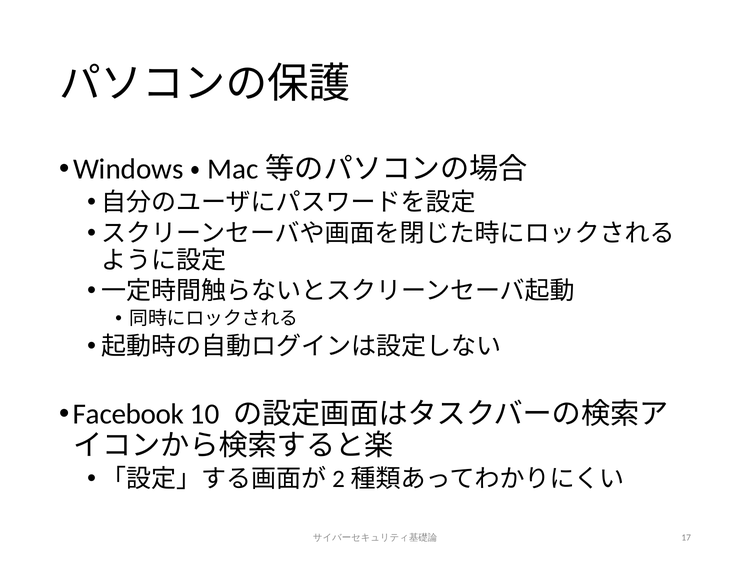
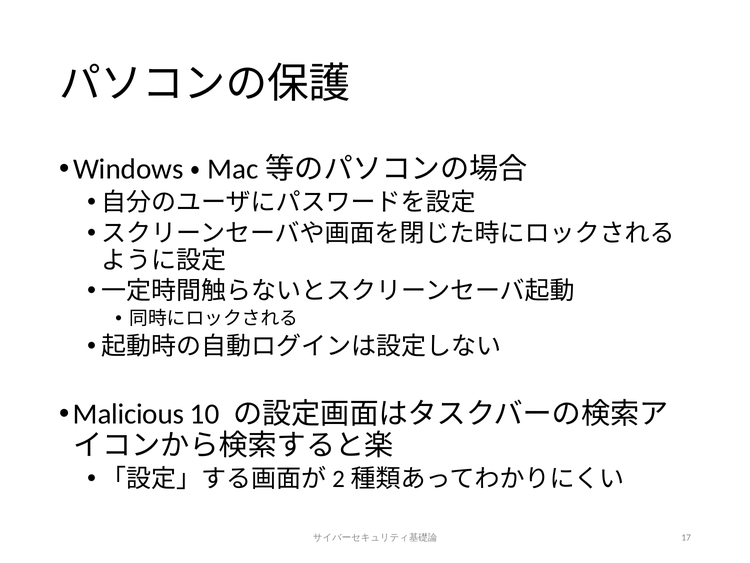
Facebook: Facebook -> Malicious
